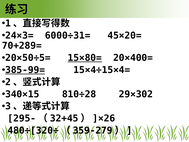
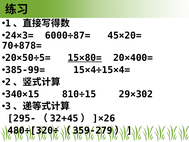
6000÷31=: 6000÷31= -> 6000÷87=
70+289=: 70+289= -> 70+878=
385-99= underline: present -> none
810÷28: 810÷28 -> 810÷15
